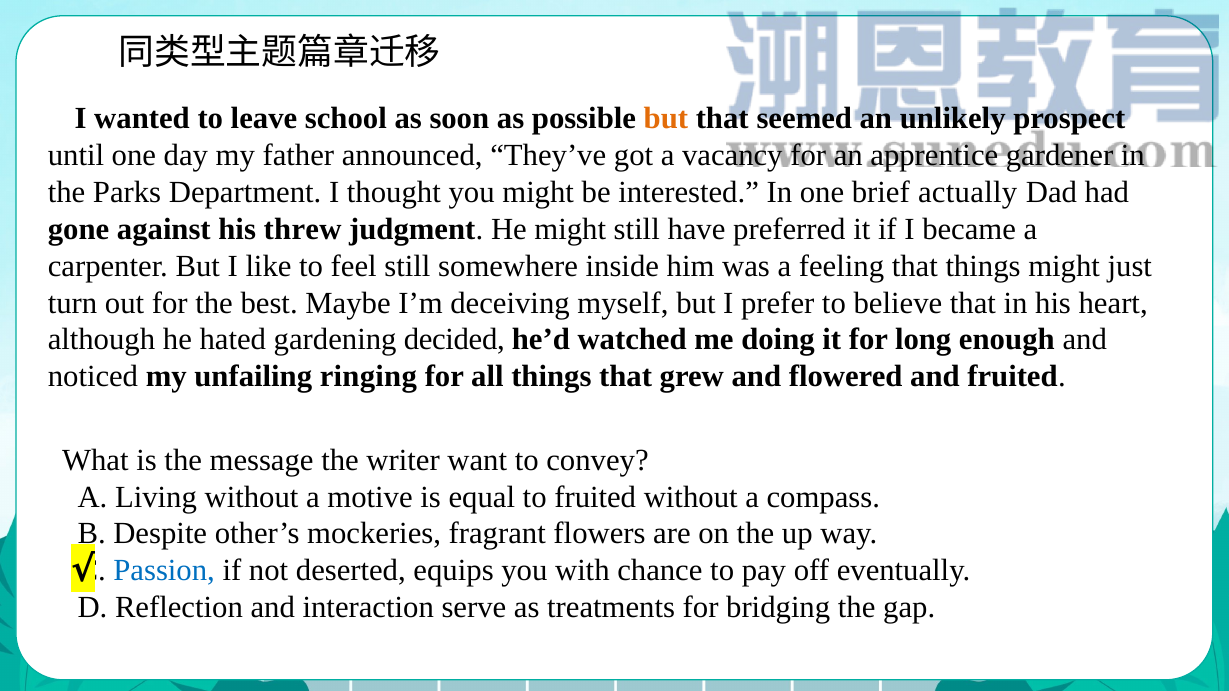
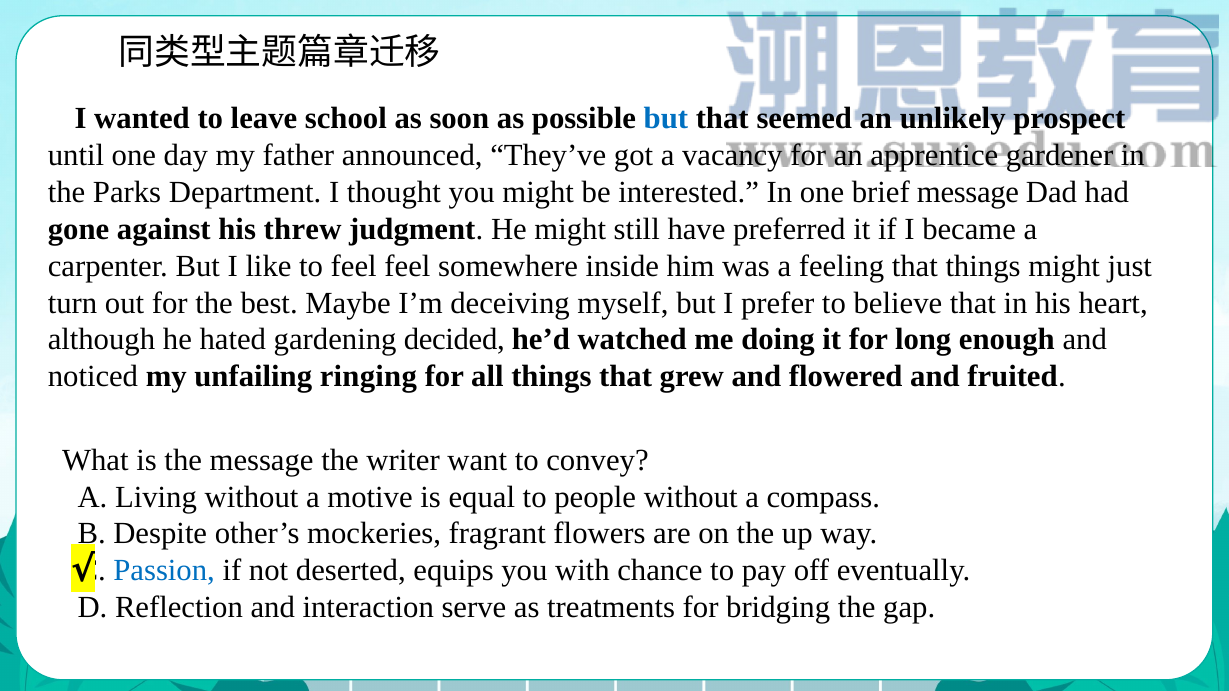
but at (666, 119) colour: orange -> blue
brief actually: actually -> message
feel still: still -> feel
to fruited: fruited -> people
